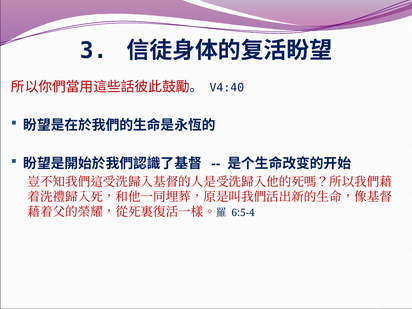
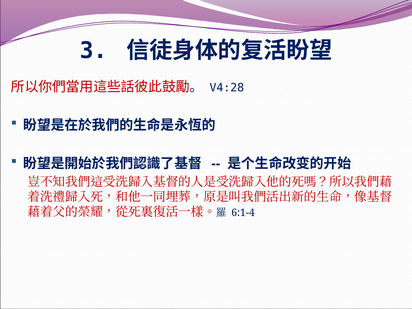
V4:40: V4:40 -> V4:28
6:5-4: 6:5-4 -> 6:1-4
